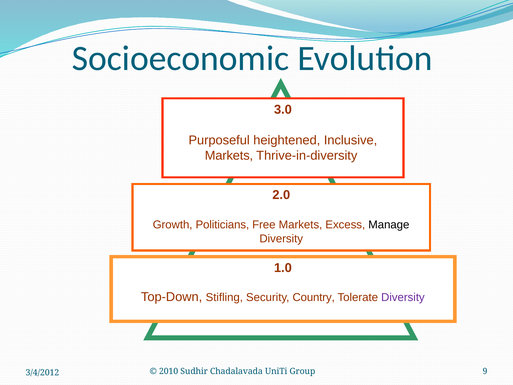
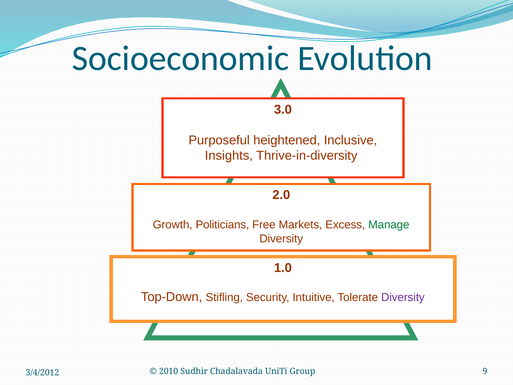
Markets at (229, 156): Markets -> Insights
Manage colour: black -> green
Country: Country -> Intuitive
